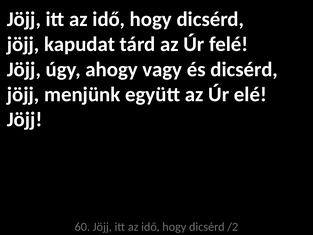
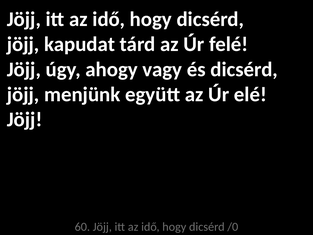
/2: /2 -> /0
